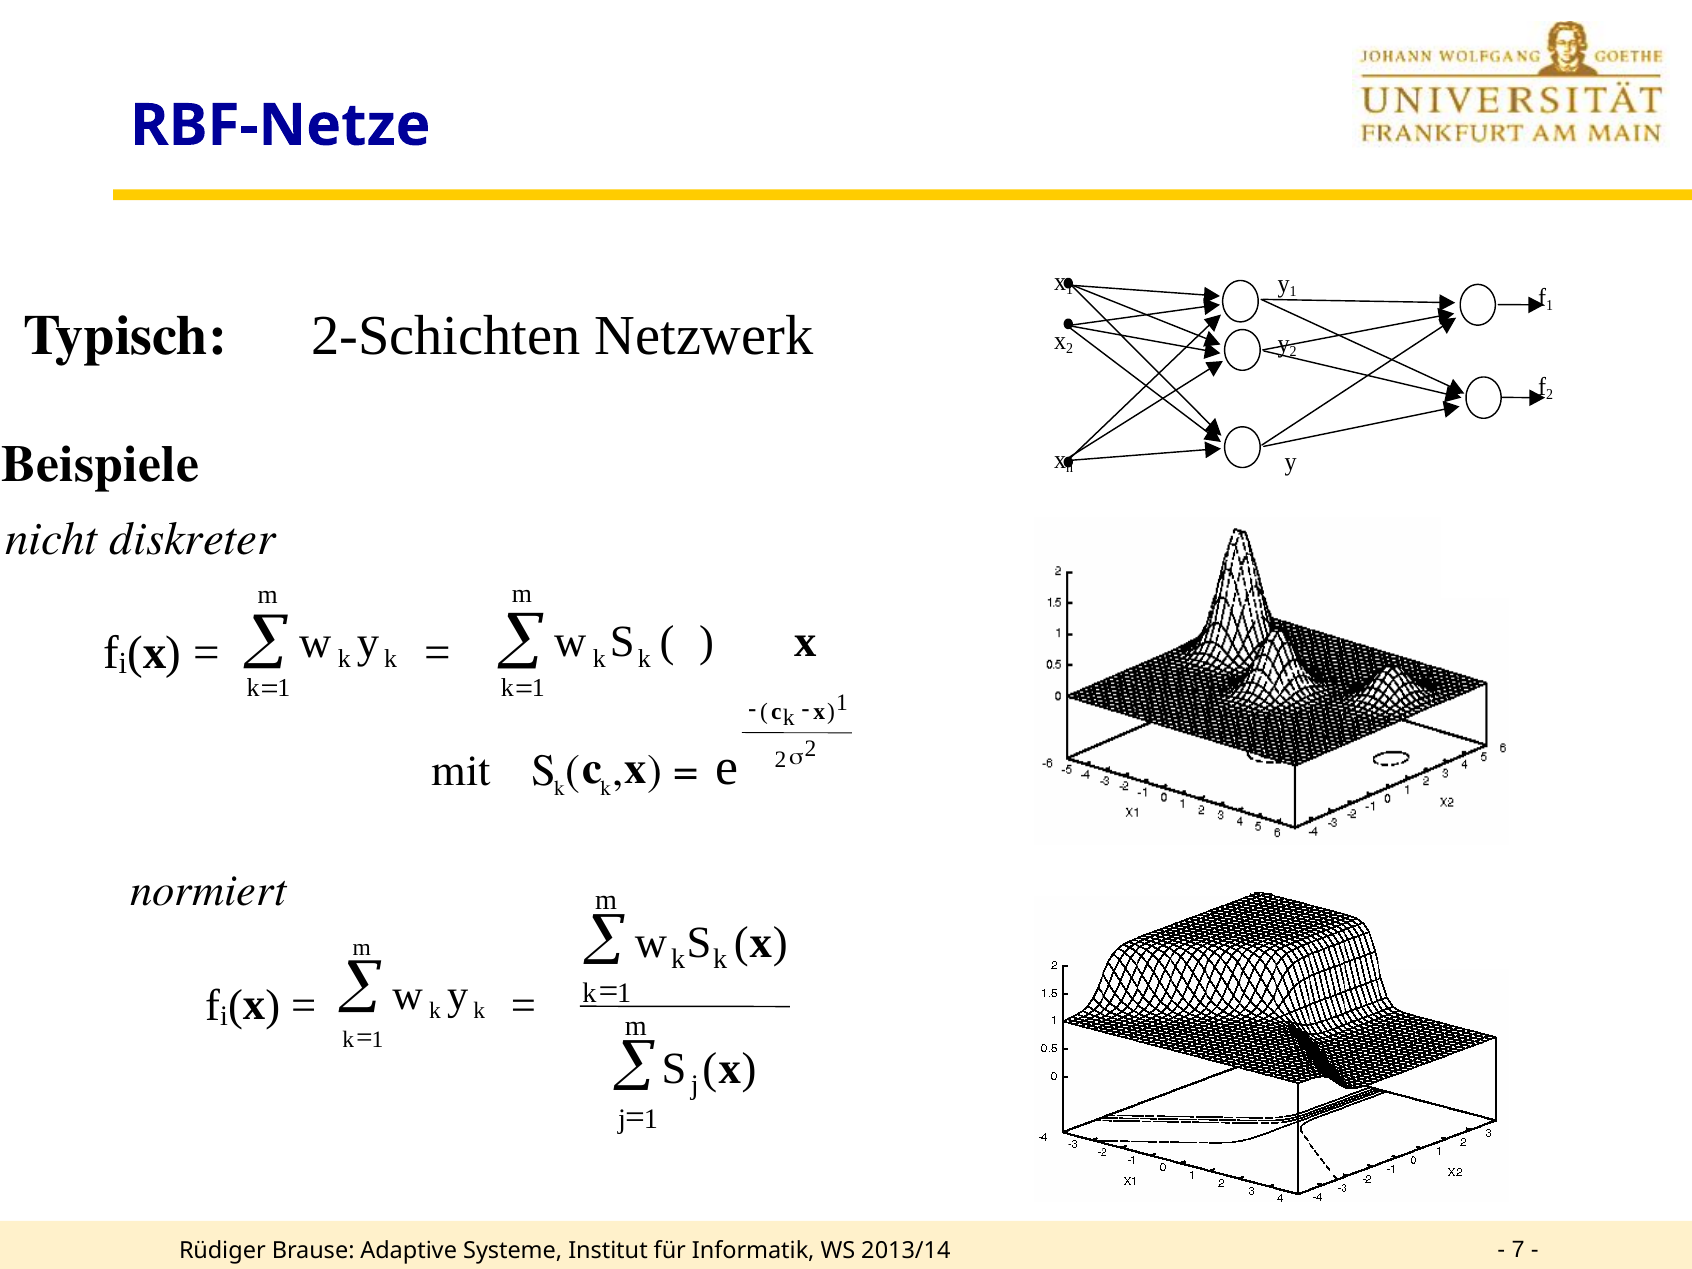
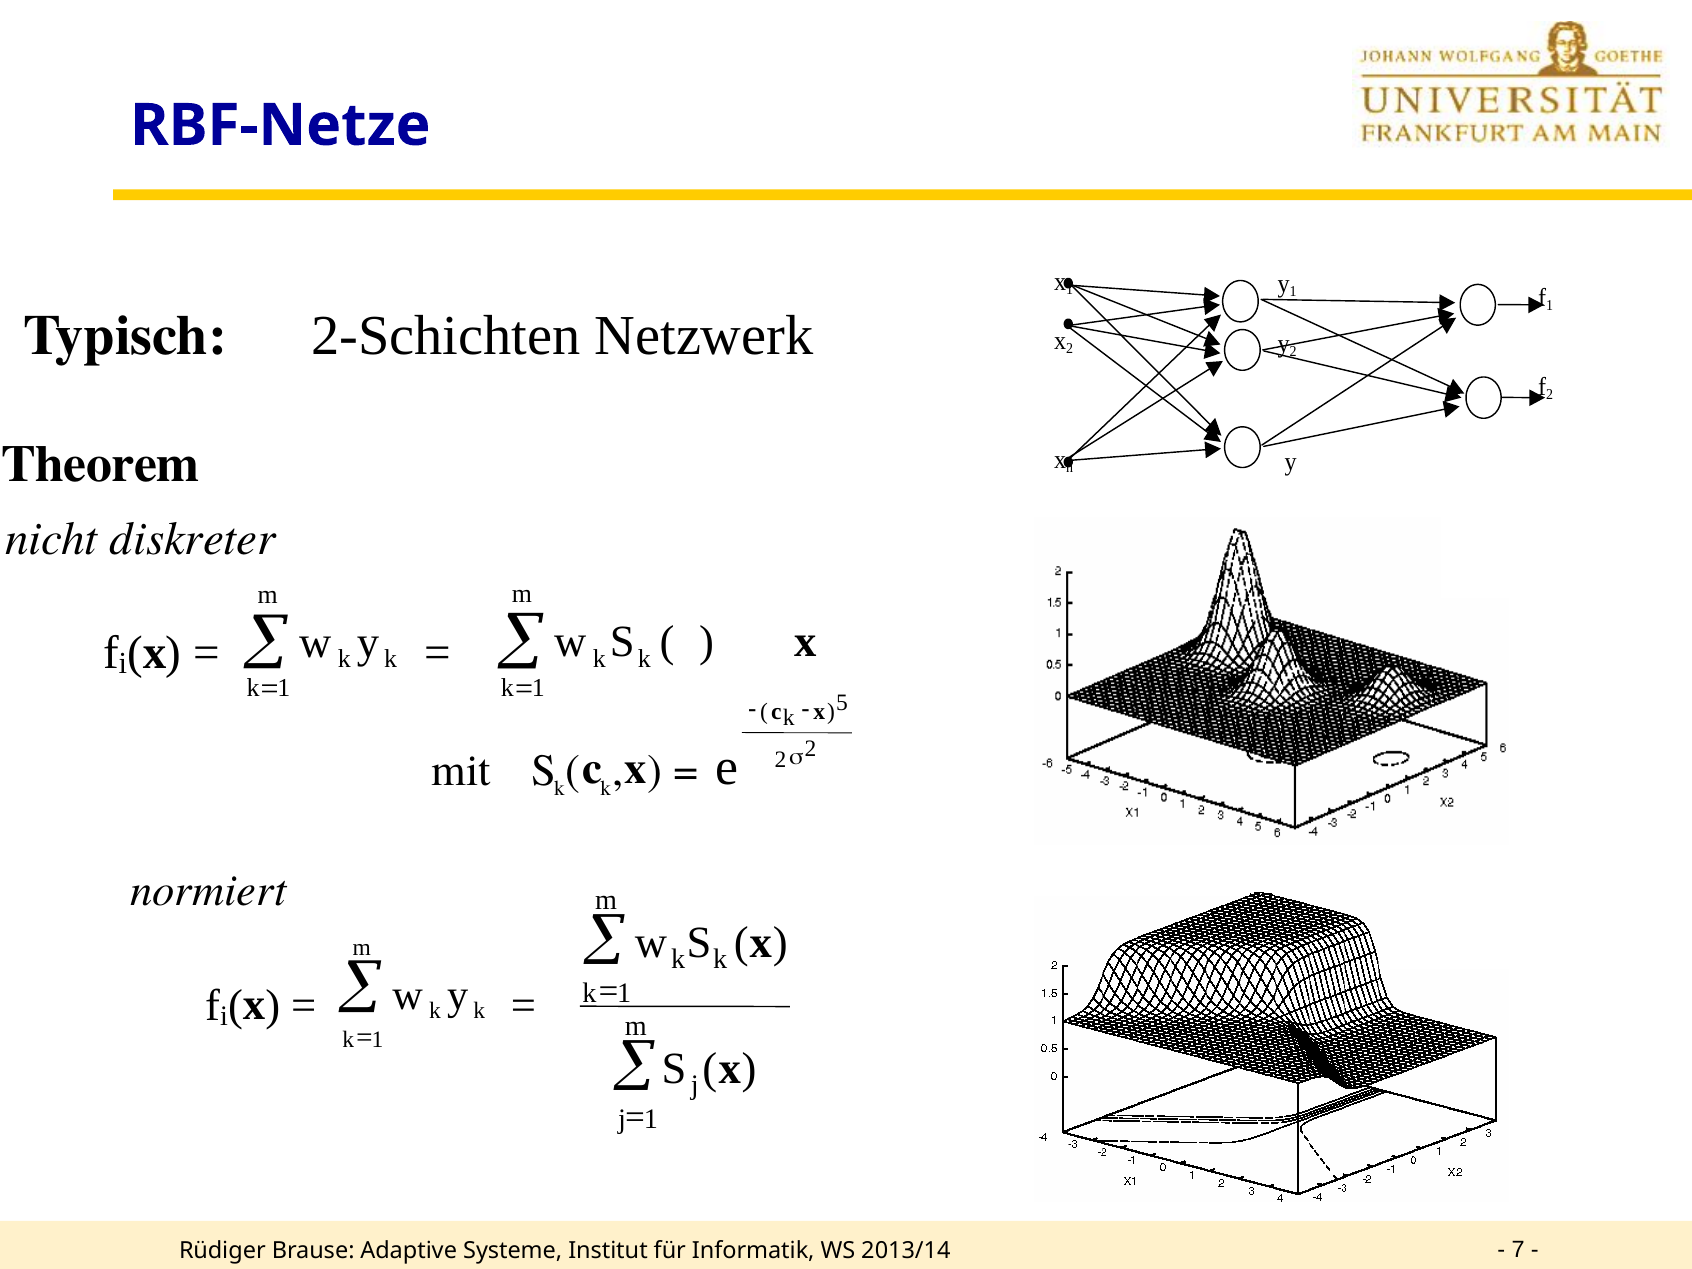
Beispiele: Beispiele -> Theorem
c x 1: 1 -> 5
